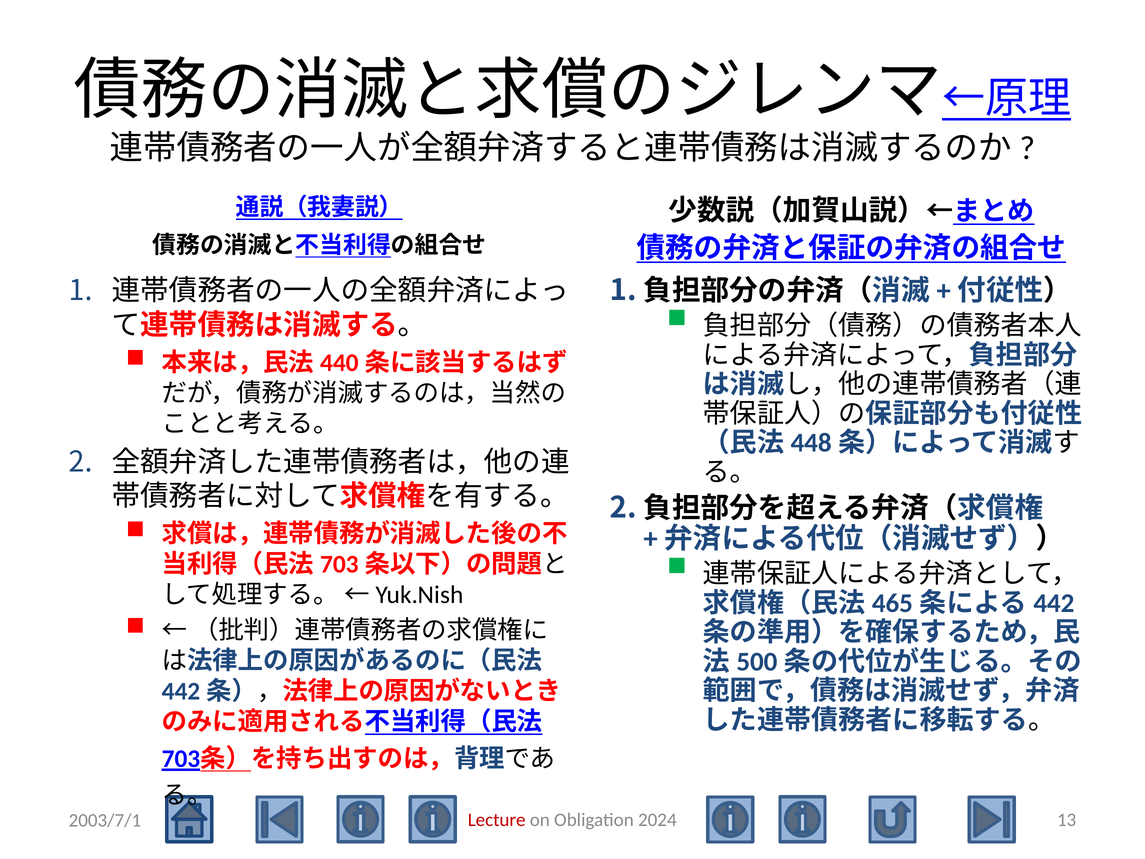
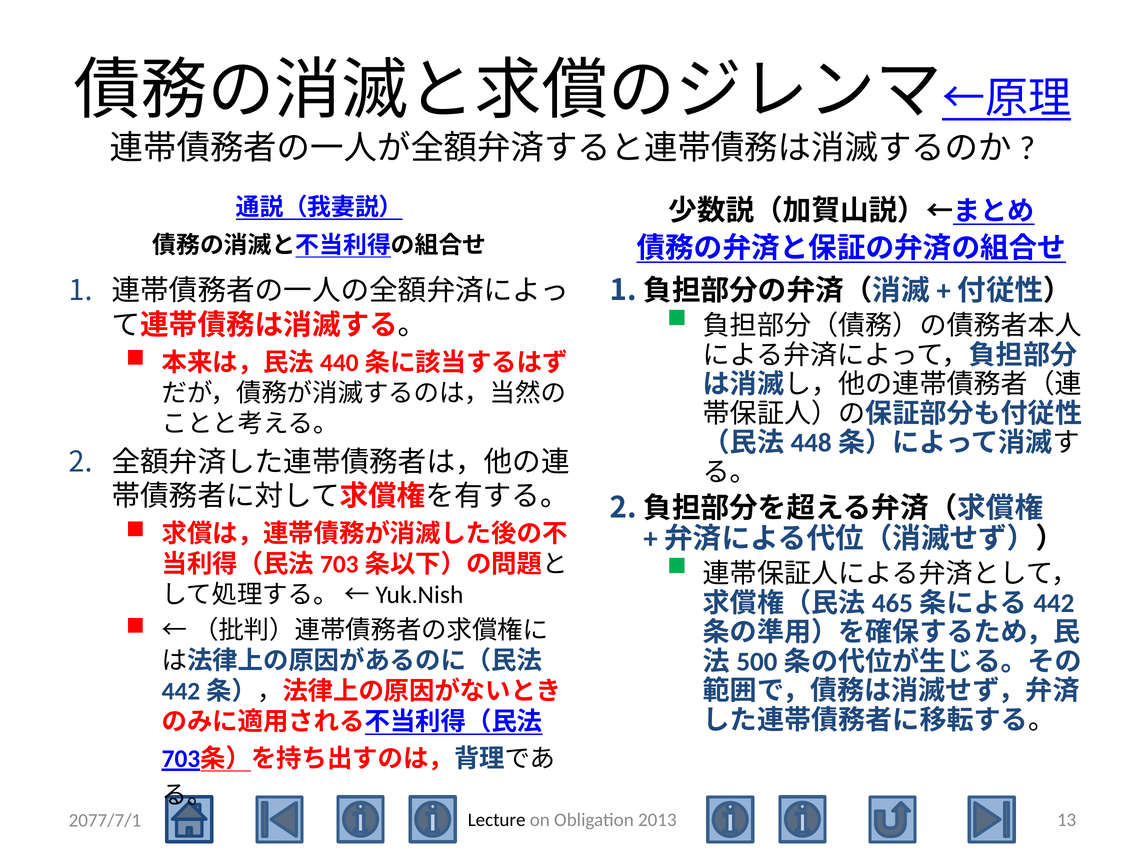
Lecture colour: red -> black
2024: 2024 -> 2013
2003/7/1: 2003/7/1 -> 2077/7/1
